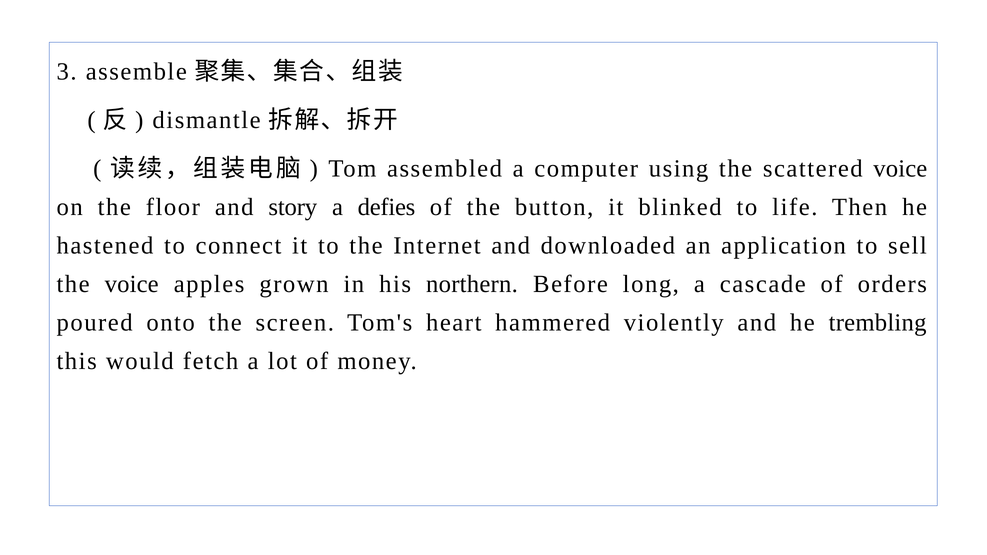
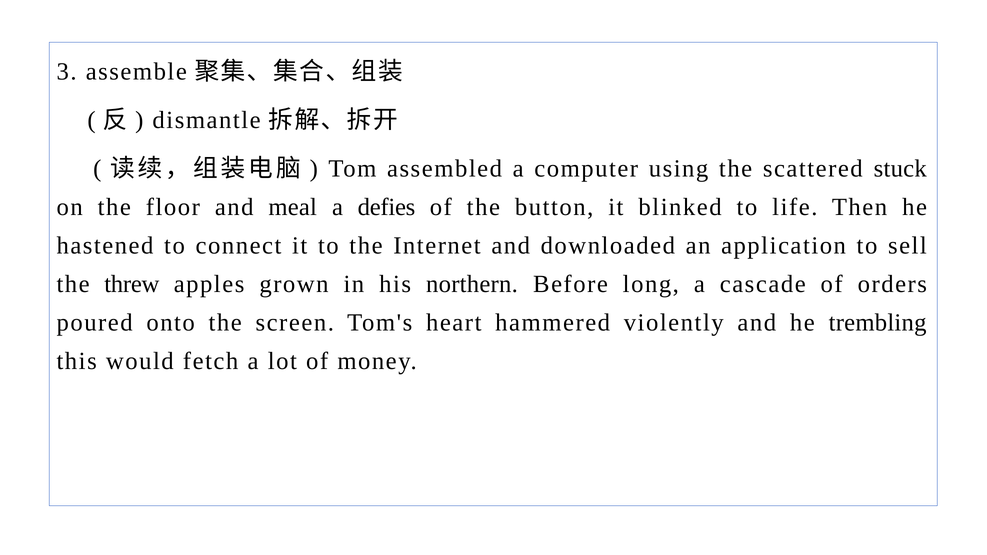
scattered voice: voice -> stuck
story: story -> meal
the voice: voice -> threw
